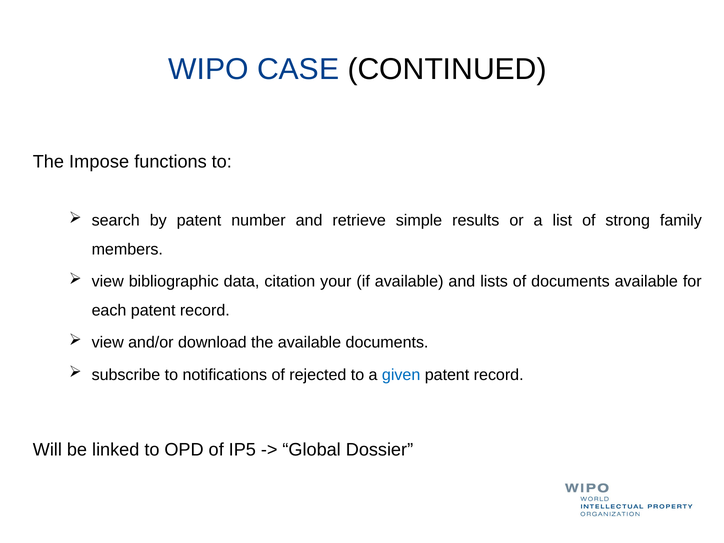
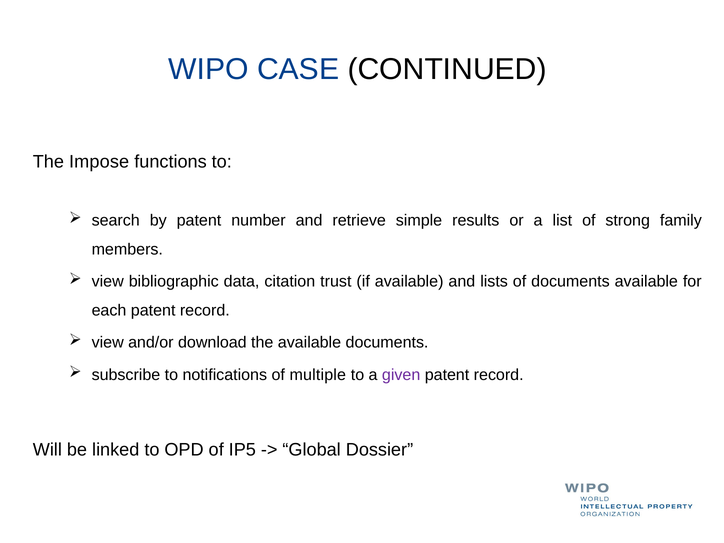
your: your -> trust
rejected: rejected -> multiple
given colour: blue -> purple
